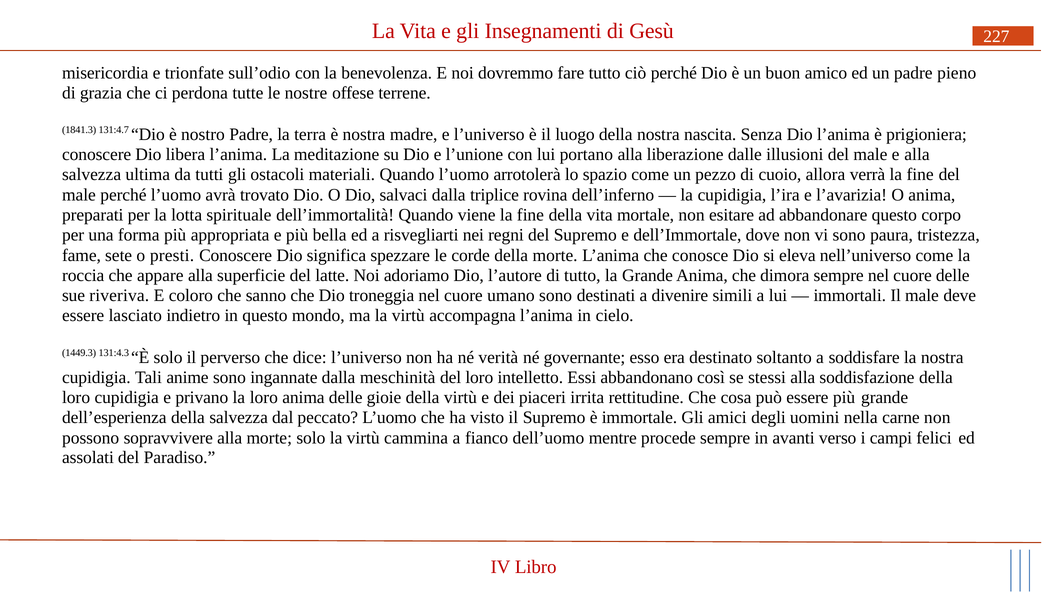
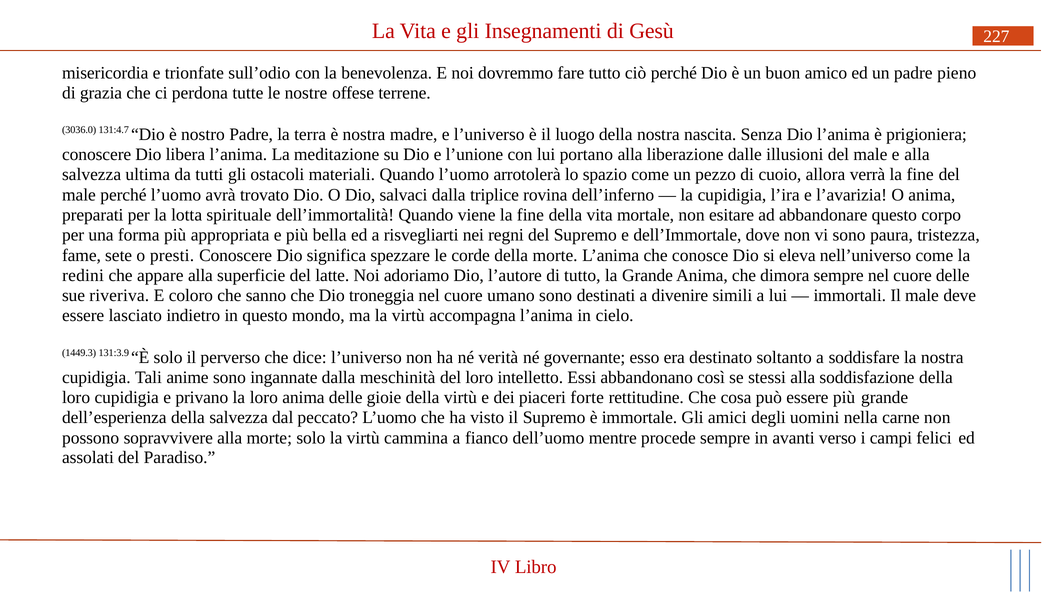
1841.3: 1841.3 -> 3036.0
roccia: roccia -> redini
131:4.3: 131:4.3 -> 131:3.9
irrita: irrita -> forte
